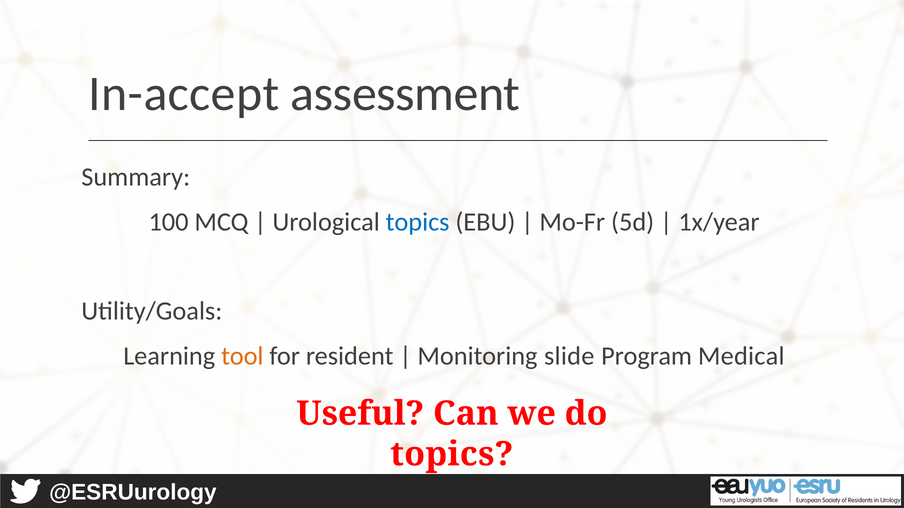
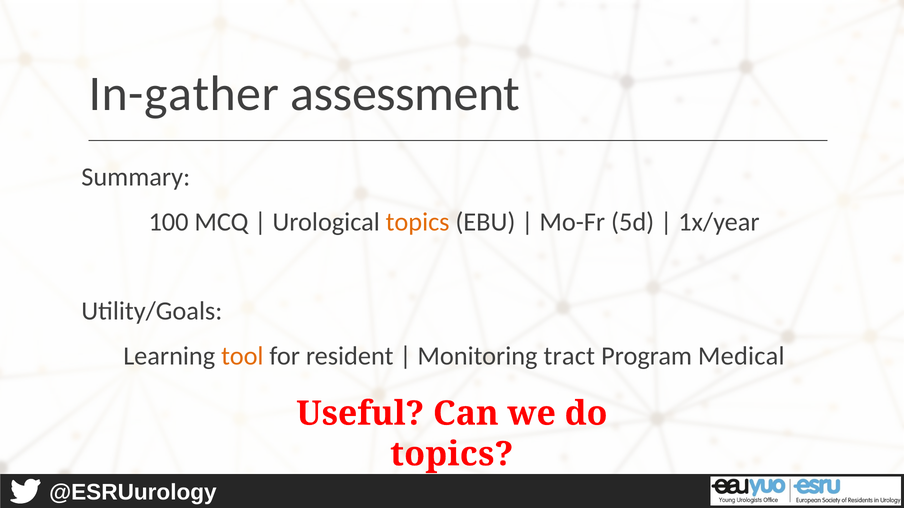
In-accept: In-accept -> In-gather
topics at (418, 222) colour: blue -> orange
slide: slide -> tract
